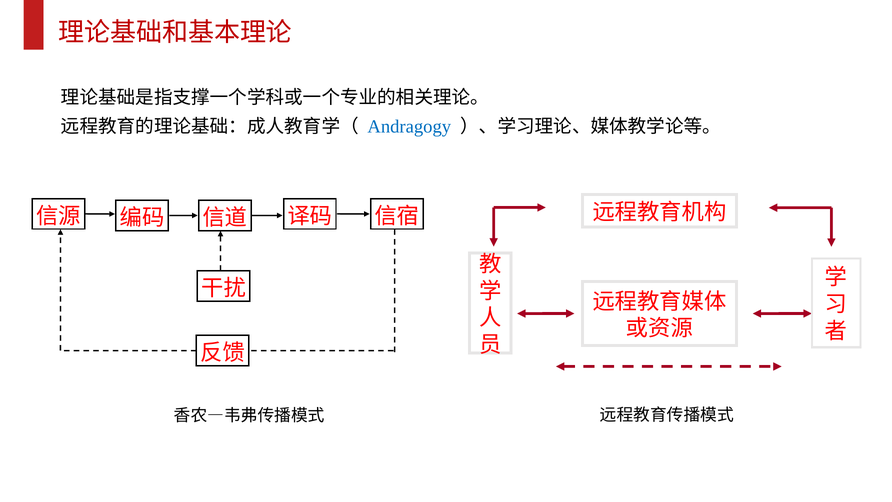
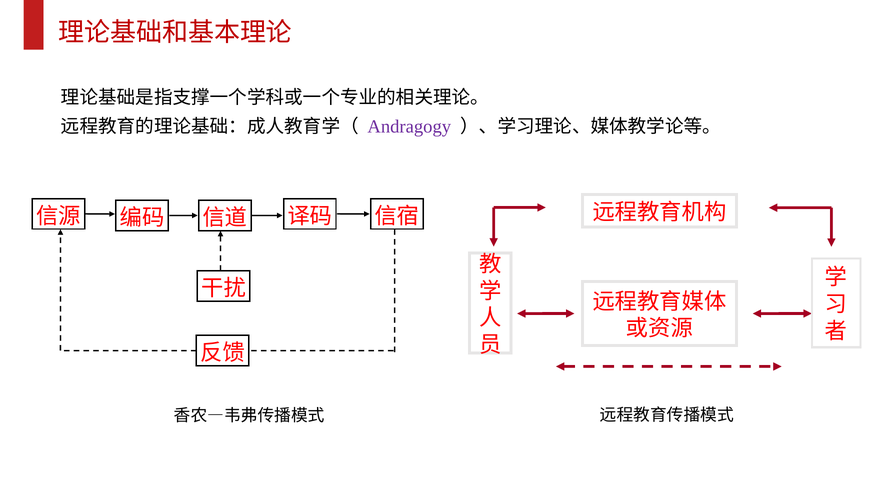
Andragogy colour: blue -> purple
